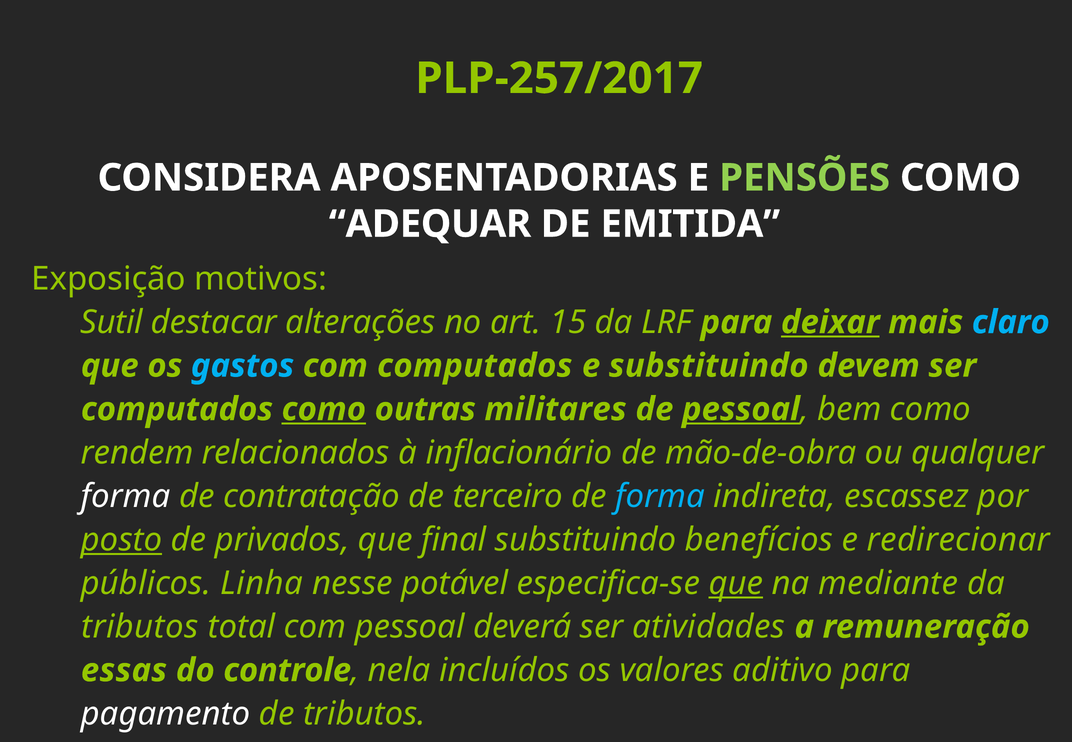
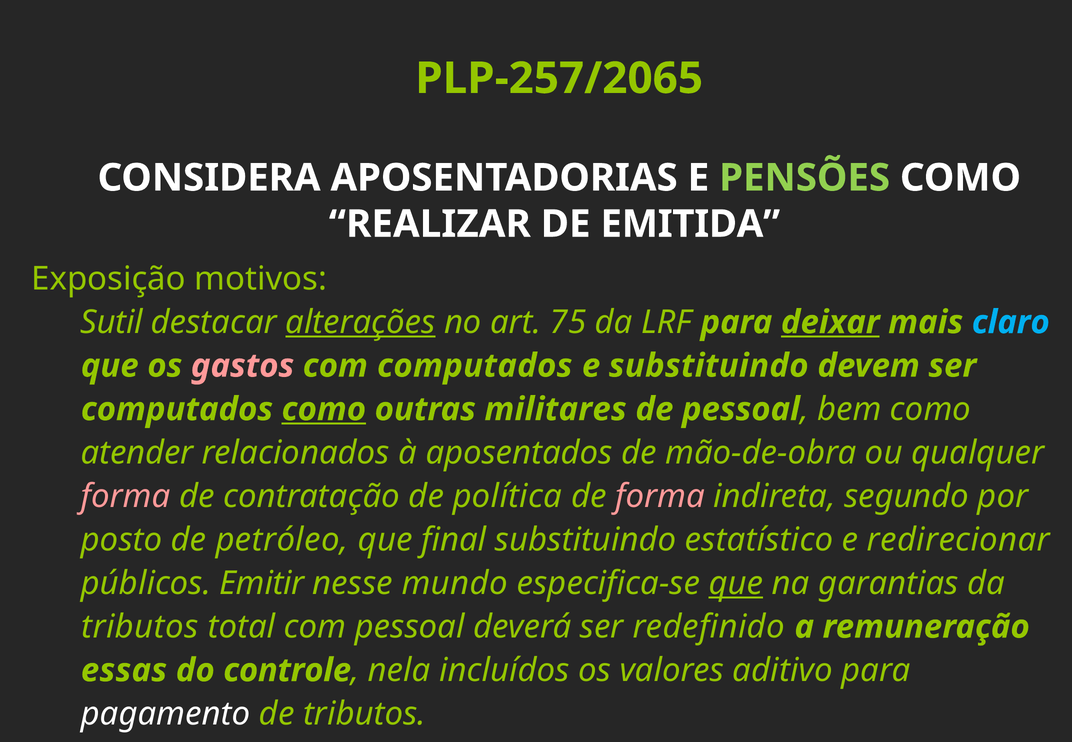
PLP-257/2017: PLP-257/2017 -> PLP-257/2065
ADEQUAR: ADEQUAR -> REALIZAR
alterações underline: none -> present
15: 15 -> 75
gastos colour: light blue -> pink
pessoal at (741, 409) underline: present -> none
rendem: rendem -> atender
inflacionário: inflacionário -> aposentados
forma at (126, 496) colour: white -> pink
terceiro: terceiro -> política
forma at (660, 496) colour: light blue -> pink
escassez: escassez -> segundo
posto underline: present -> none
privados: privados -> petróleo
benefícios: benefícios -> estatístico
Linha: Linha -> Emitir
potável: potável -> mundo
mediante: mediante -> garantias
atividades: atividades -> redefinido
